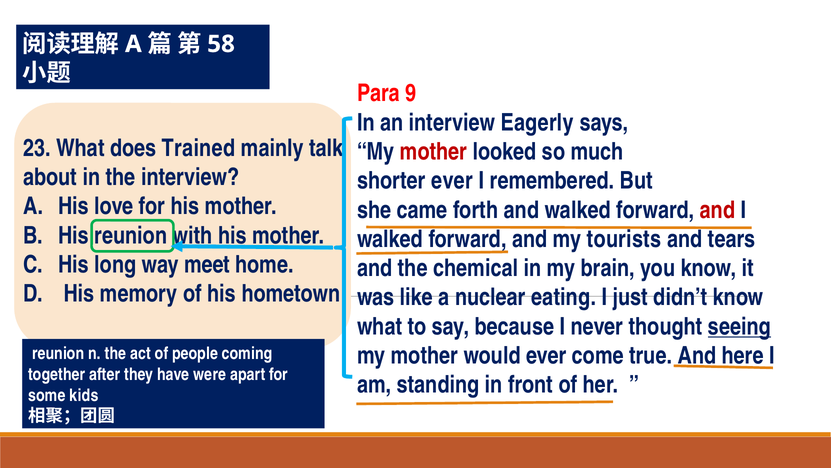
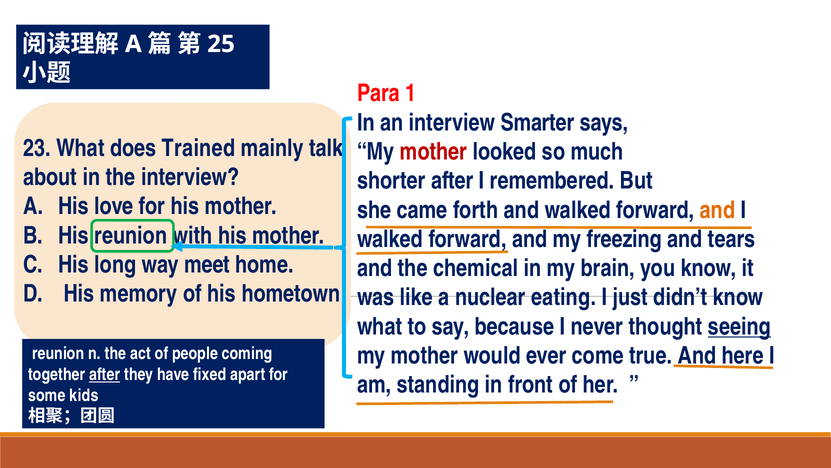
58: 58 -> 25
9: 9 -> 1
Eagerly: Eagerly -> Smarter
shorter ever: ever -> after
and at (718, 210) colour: red -> orange
tourists: tourists -> freezing
after at (105, 374) underline: none -> present
were: were -> fixed
